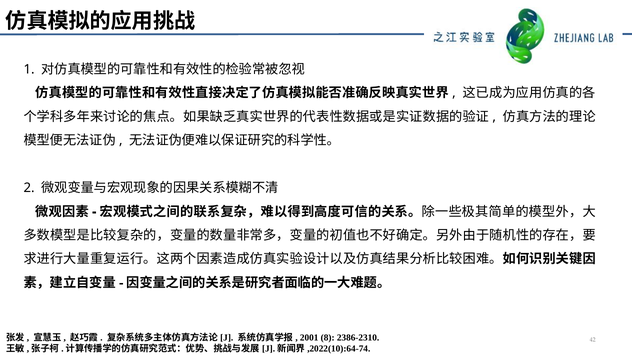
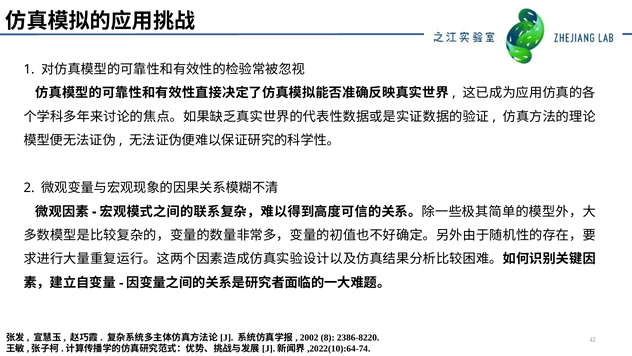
2001: 2001 -> 2002
2386-2310: 2386-2310 -> 2386-8220
